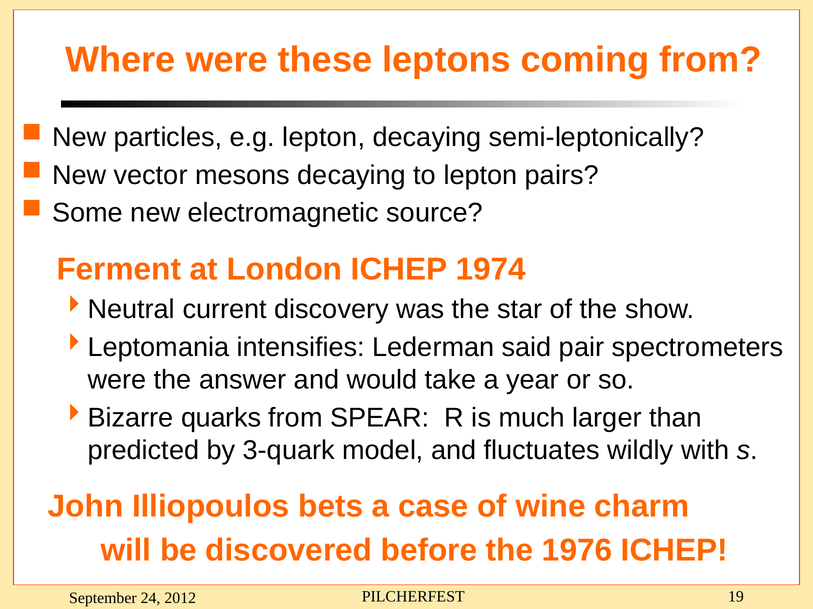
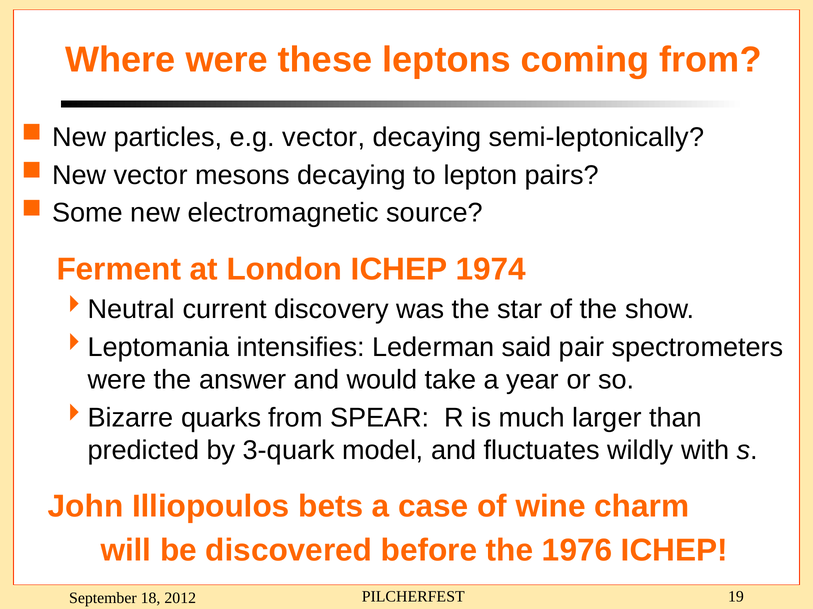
e.g lepton: lepton -> vector
24: 24 -> 18
